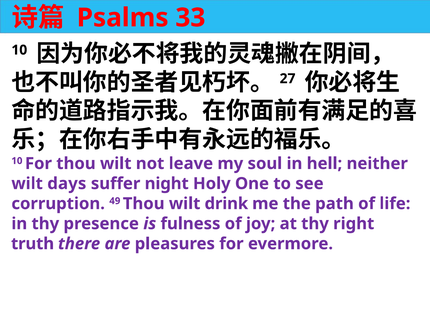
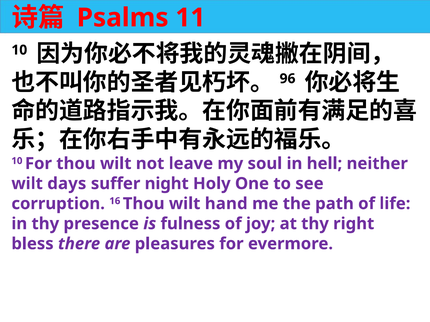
33: 33 -> 11
27: 27 -> 96
49: 49 -> 16
drink: drink -> hand
truth: truth -> bless
